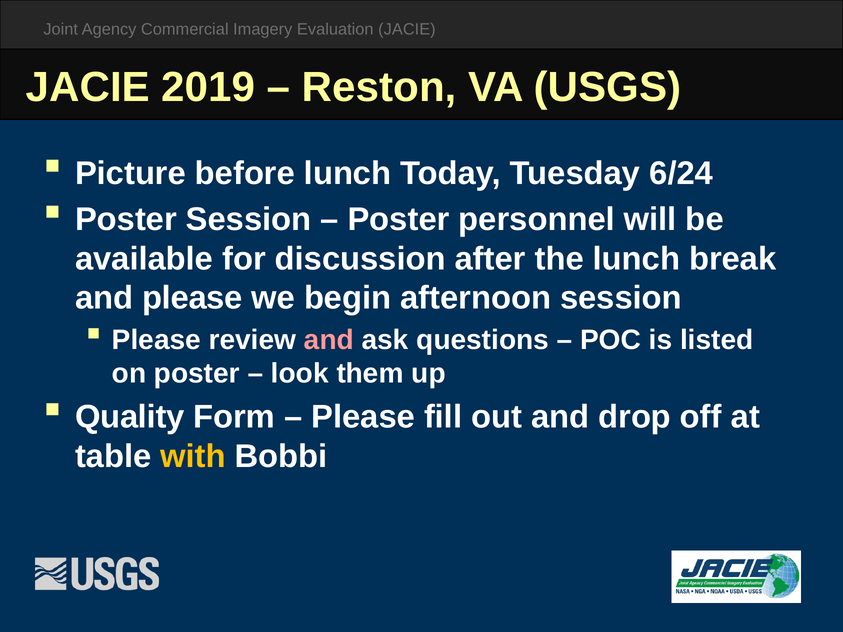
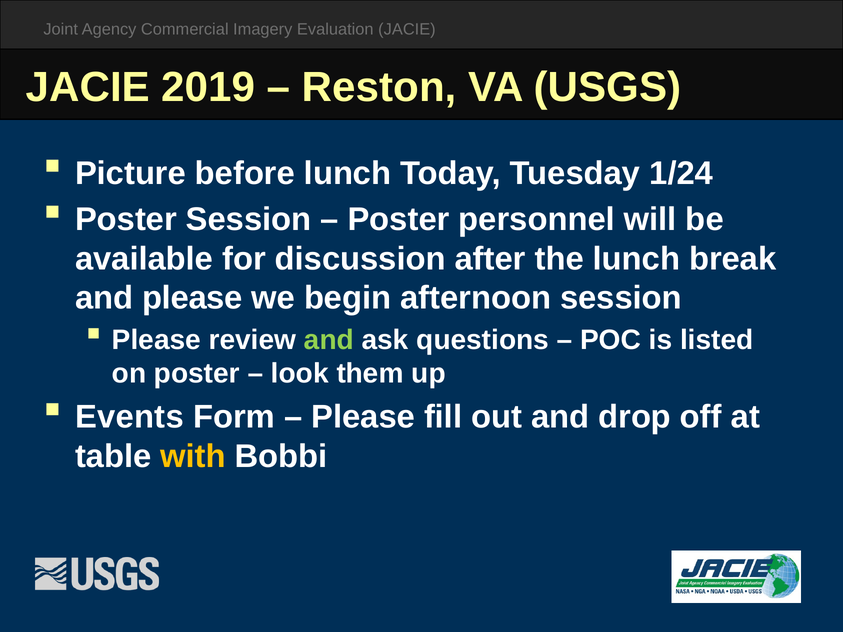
6/24: 6/24 -> 1/24
and at (329, 340) colour: pink -> light green
Quality: Quality -> Events
